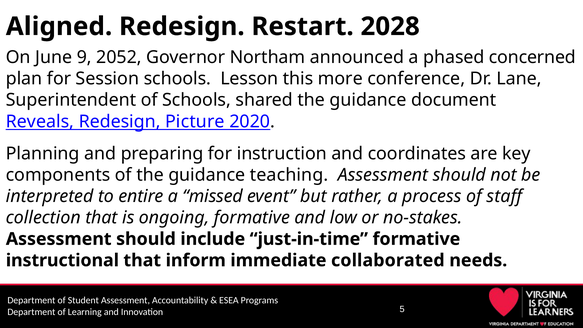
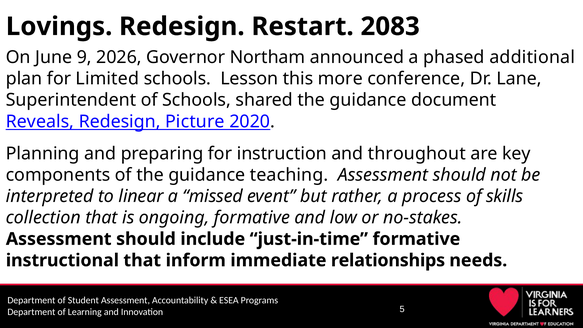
Aligned: Aligned -> Lovings
2028: 2028 -> 2083
2052: 2052 -> 2026
concerned: concerned -> additional
Session: Session -> Limited
coordinates: coordinates -> throughout
entire: entire -> linear
staff: staff -> skills
collaborated: collaborated -> relationships
